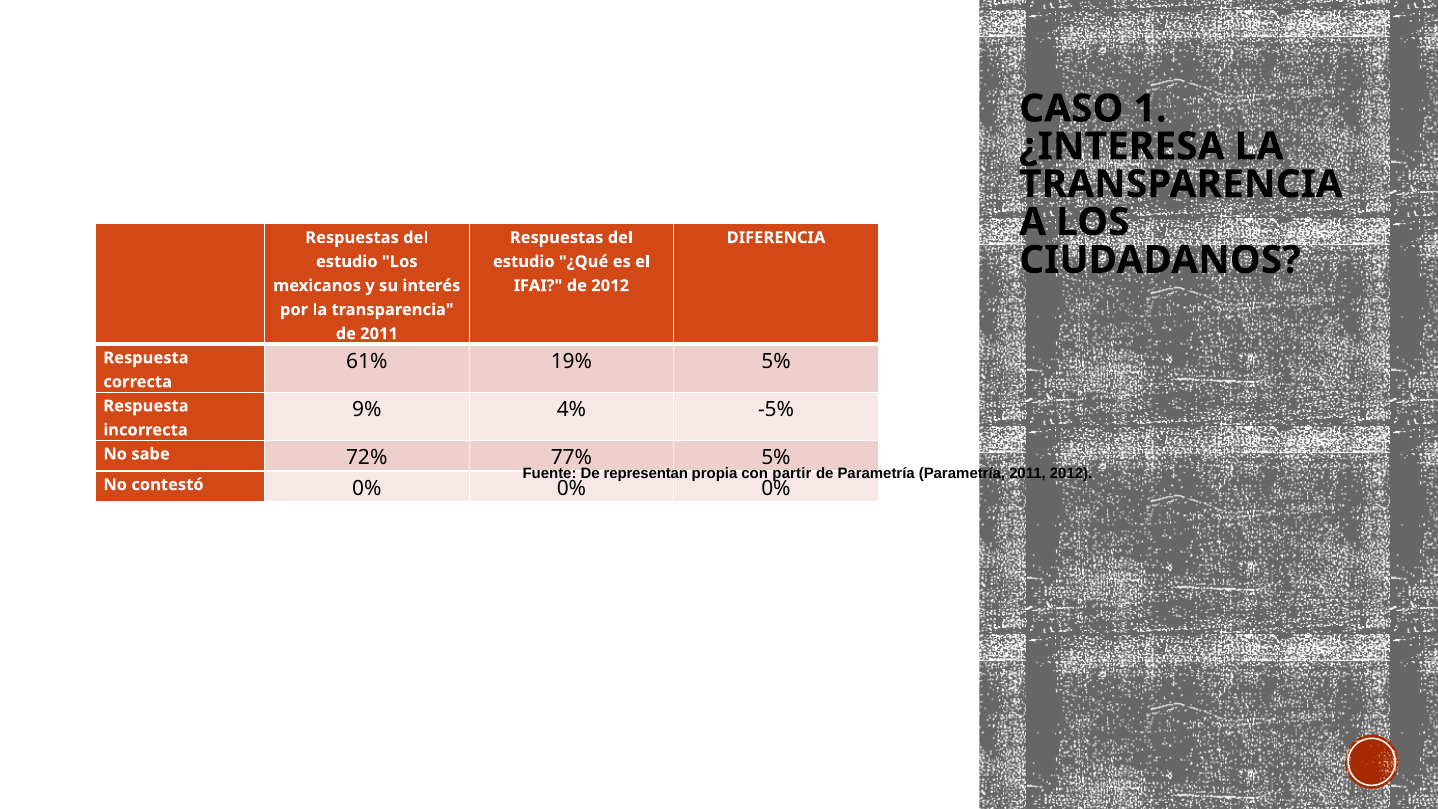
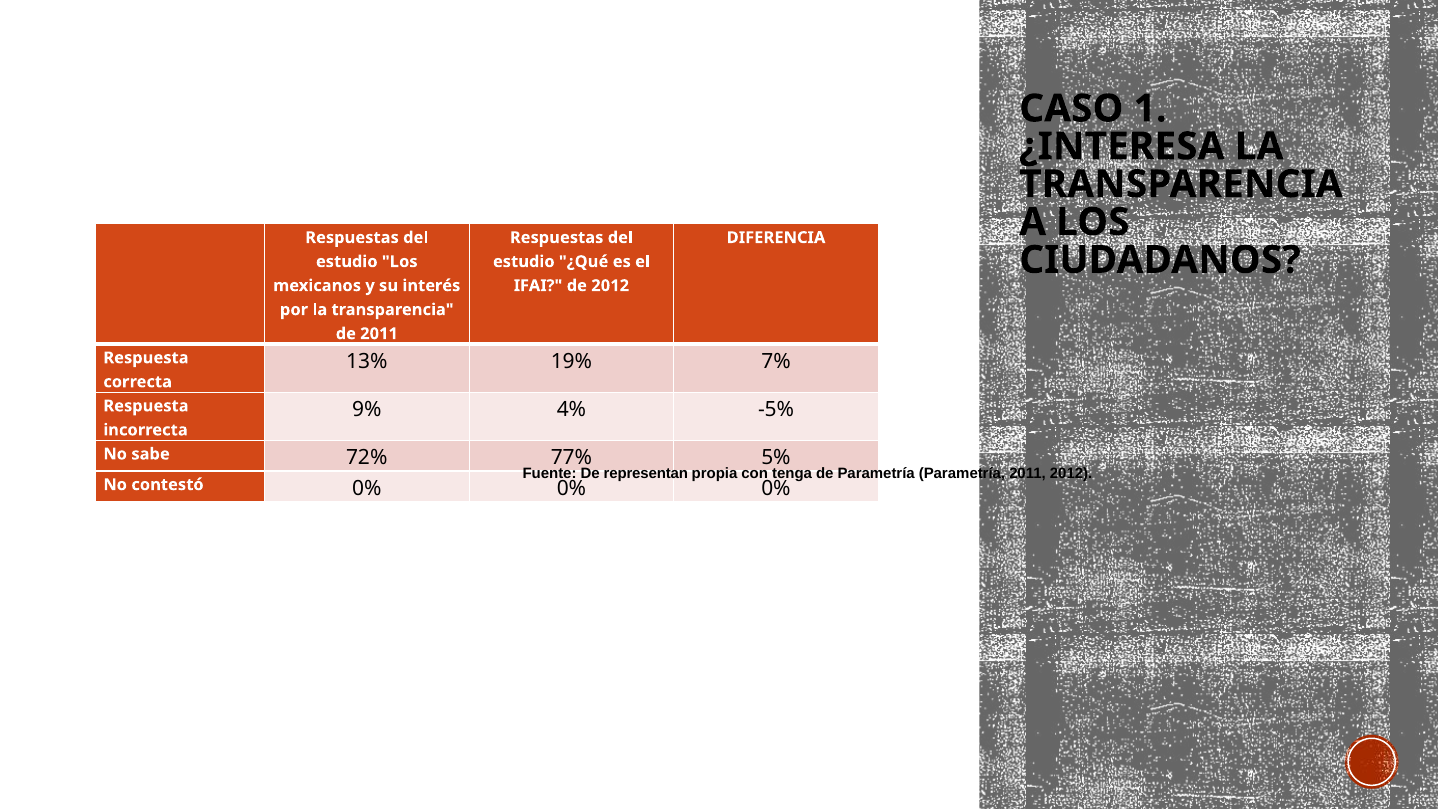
61%: 61% -> 13%
19% 5%: 5% -> 7%
partir: partir -> tenga
